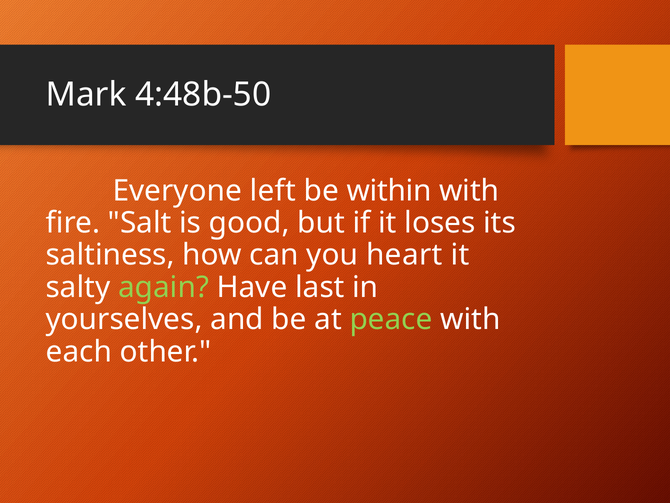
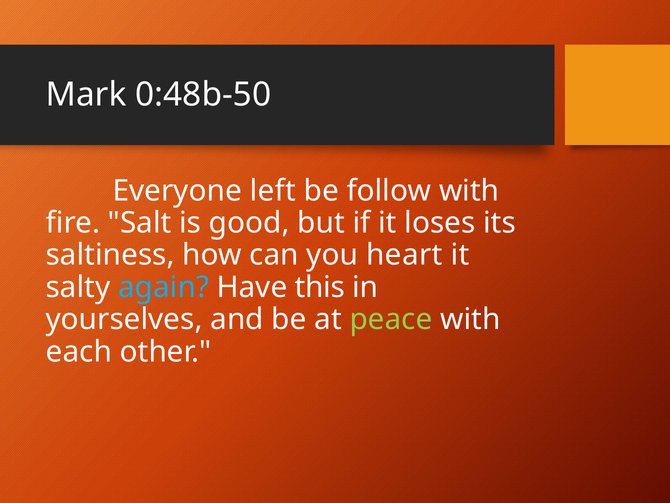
4:48b-50: 4:48b-50 -> 0:48b-50
within: within -> follow
again colour: light green -> light blue
last: last -> this
